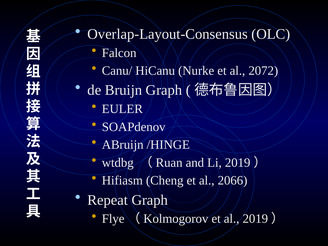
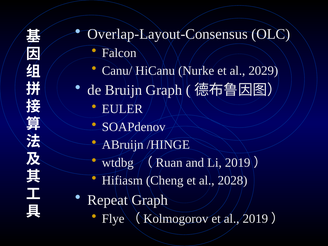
2072: 2072 -> 2029
2066: 2066 -> 2028
